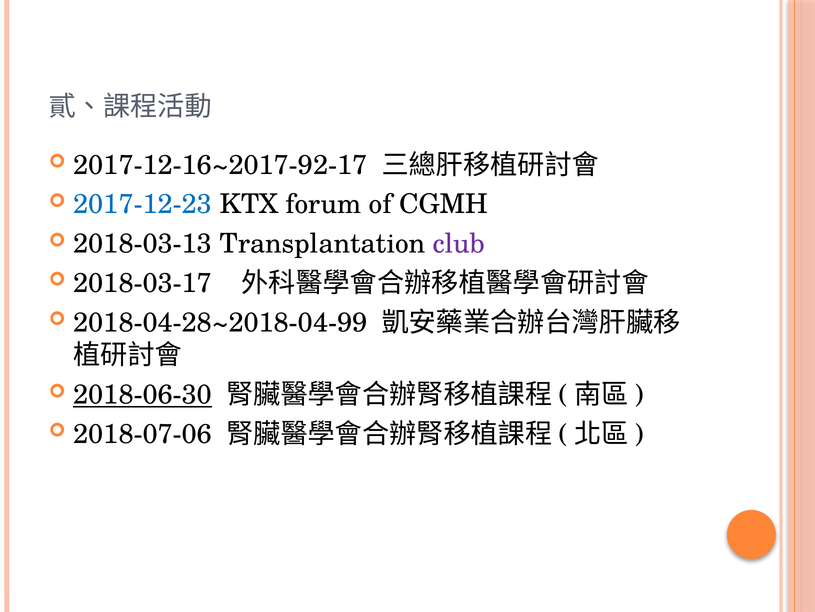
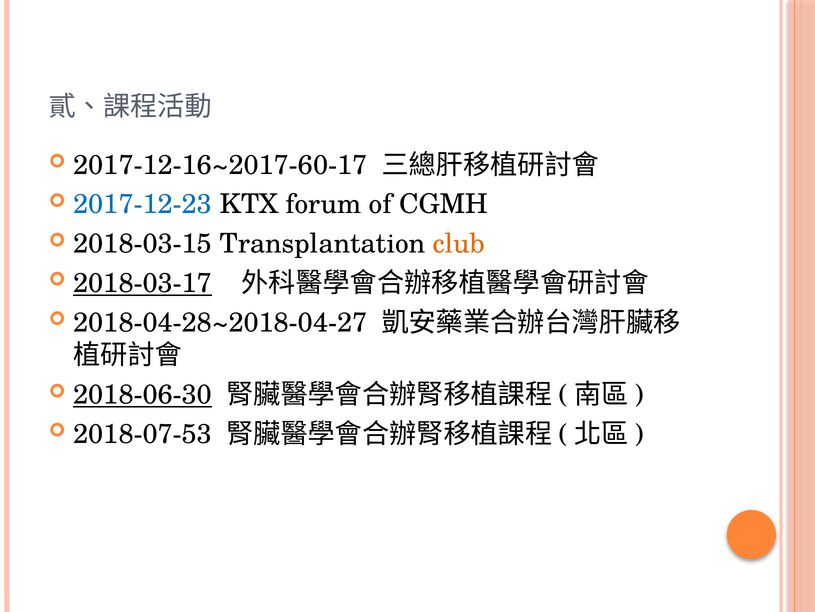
2017-12-16~2017-92-17: 2017-12-16~2017-92-17 -> 2017-12-16~2017-60-17
2018-03-13: 2018-03-13 -> 2018-03-15
club colour: purple -> orange
2018-03-17 underline: none -> present
2018-04-28~2018-04-99: 2018-04-28~2018-04-99 -> 2018-04-28~2018-04-27
2018-07-06: 2018-07-06 -> 2018-07-53
